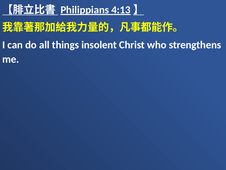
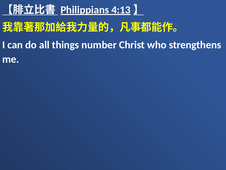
insolent: insolent -> number
